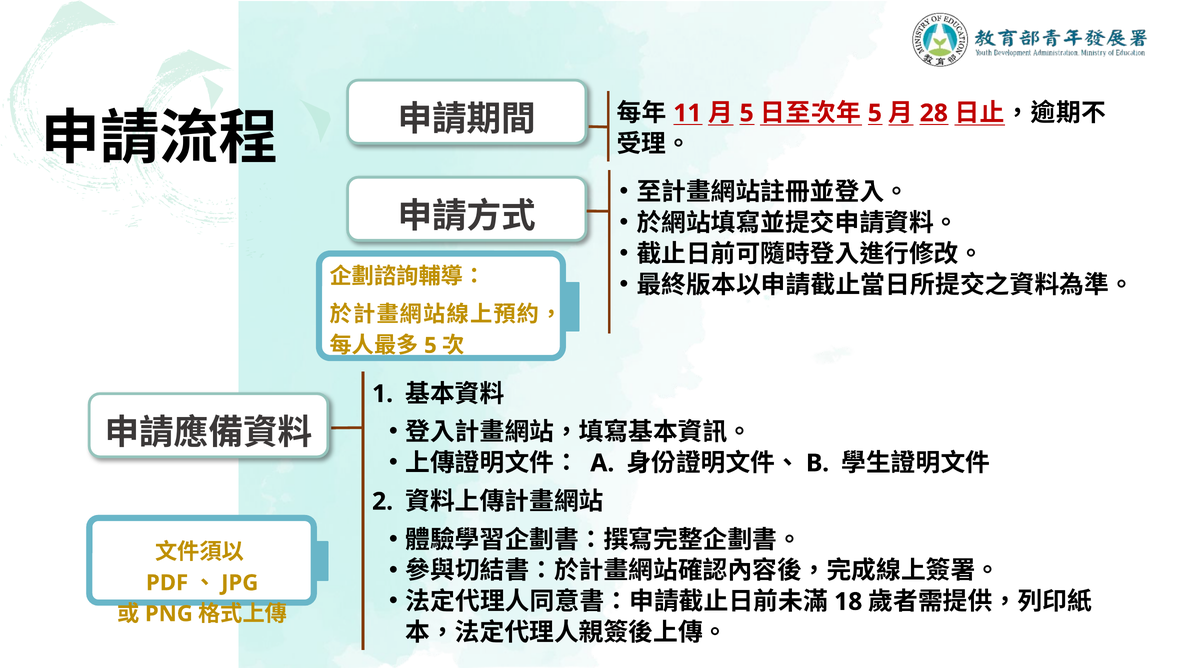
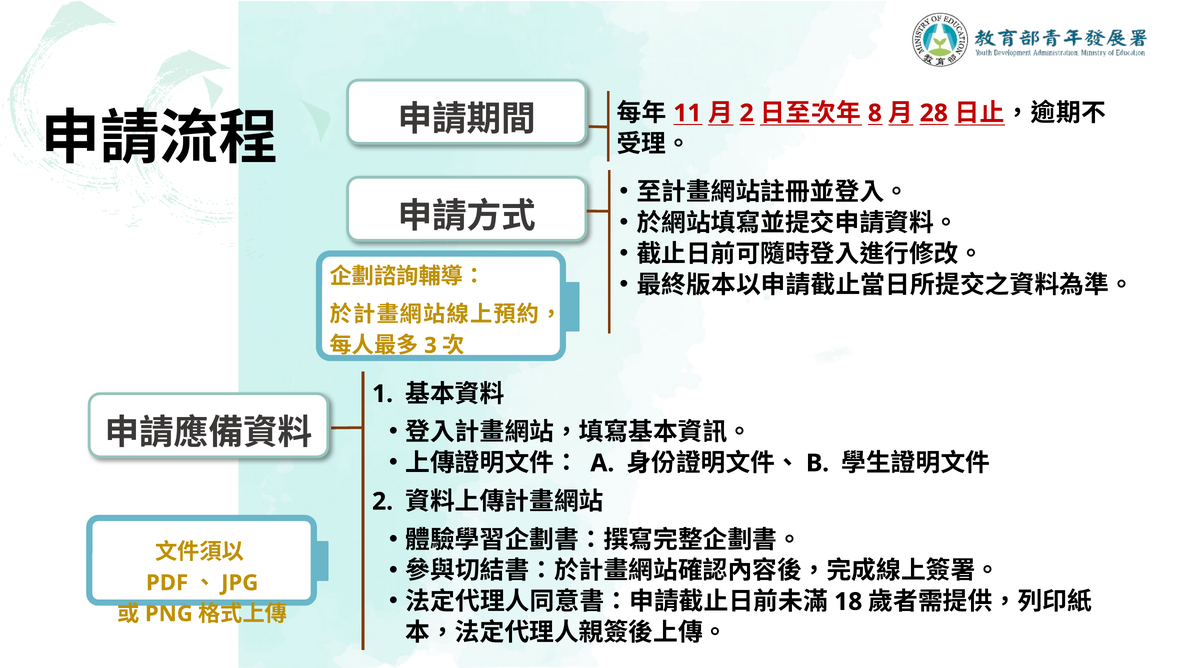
5 at (747, 113): 5 -> 2
5 at (875, 113): 5 -> 8
5 at (430, 345): 5 -> 3
